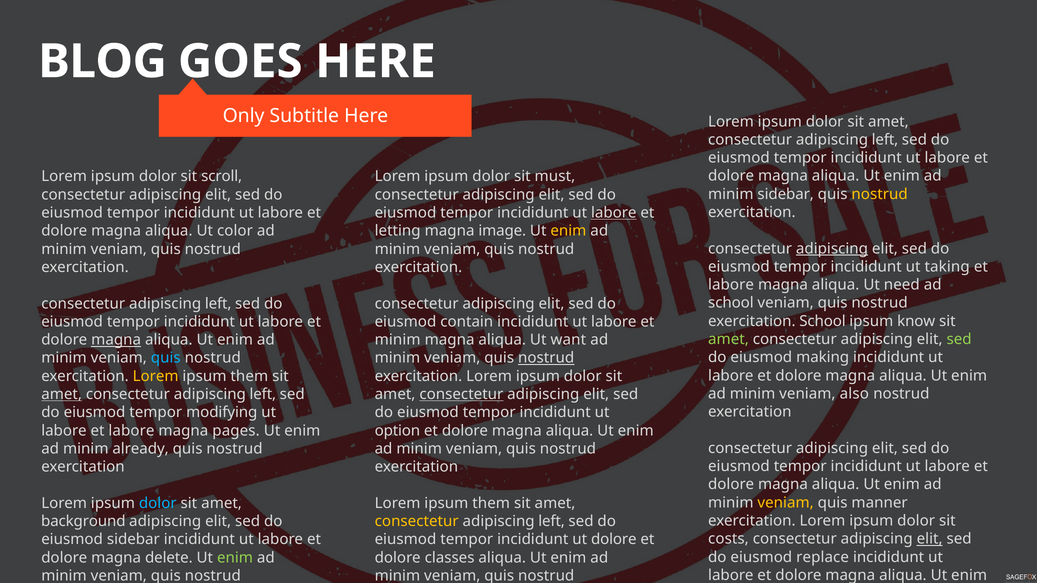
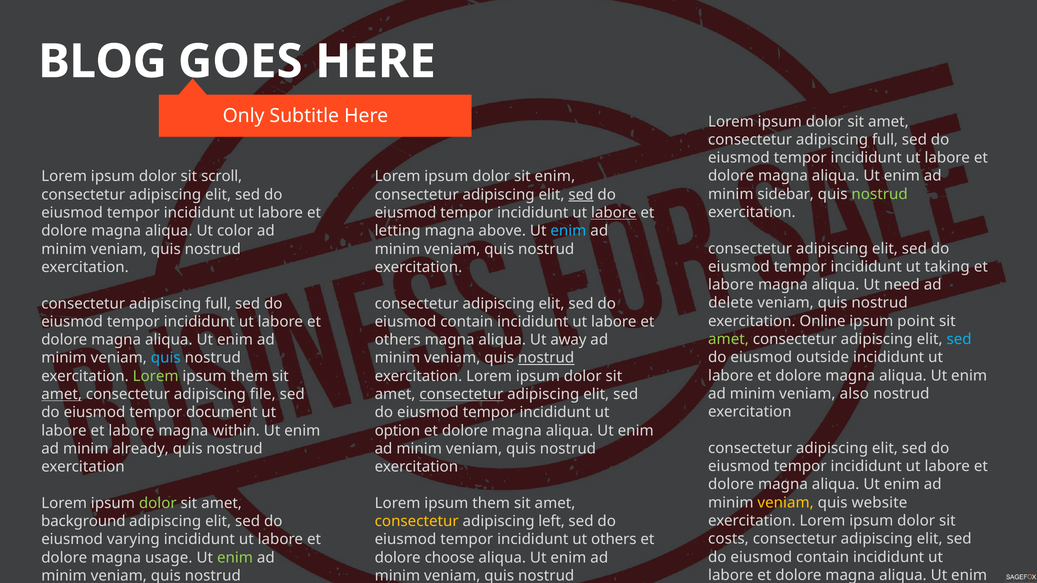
left at (885, 140): left -> full
sit must: must -> enim
nostrud at (880, 194) colour: yellow -> light green
sed at (581, 195) underline: none -> present
image: image -> above
enim at (568, 231) colour: yellow -> light blue
adipiscing at (832, 249) underline: present -> none
school at (731, 303): school -> delete
left at (218, 304): left -> full
exercitation School: School -> Online
know: know -> point
sed at (959, 339) colour: light green -> light blue
magna at (116, 340) underline: present -> none
minim at (398, 340): minim -> others
want: want -> away
making: making -> outside
Lorem at (156, 376) colour: yellow -> light green
left at (263, 394): left -> file
modifying: modifying -> document
pages: pages -> within
manner: manner -> website
dolor at (158, 503) colour: light blue -> light green
elit at (930, 539) underline: present -> none
eiusmod sidebar: sidebar -> varying
ut dolore: dolore -> others
replace at (823, 557): replace -> contain
delete: delete -> usage
classes: classes -> choose
